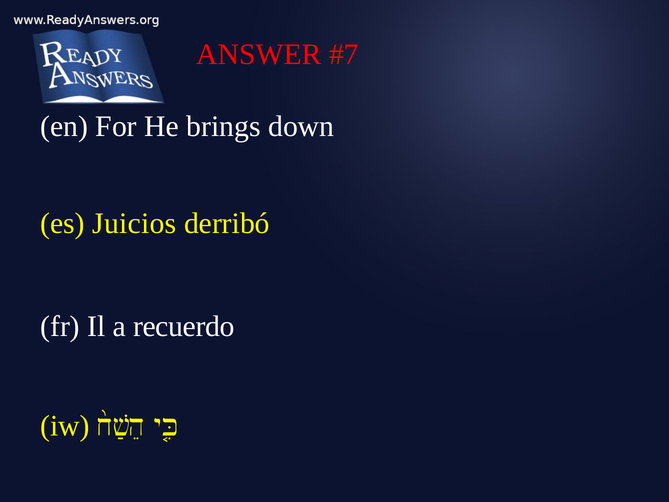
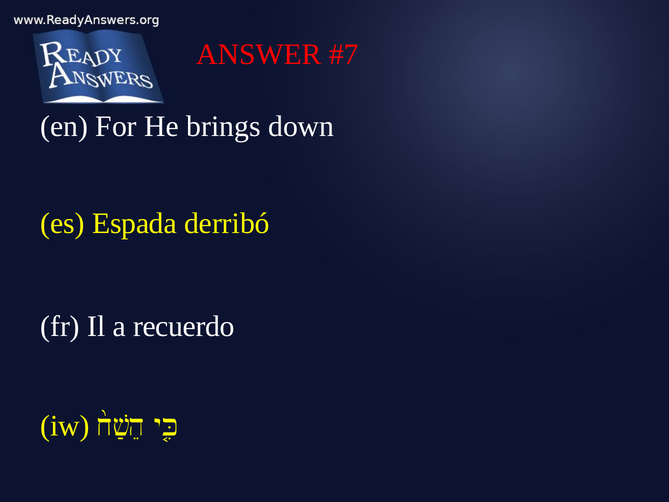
Juicios: Juicios -> Espada
